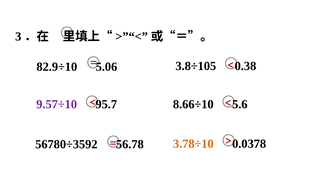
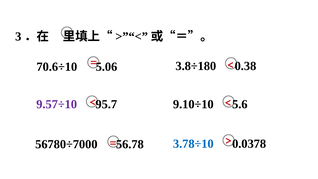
82.9÷10: 82.9÷10 -> 70.6÷10
3.8÷105: 3.8÷105 -> 3.8÷180
8.66÷10: 8.66÷10 -> 9.10÷10
3.78÷10 colour: orange -> blue
56780÷3592: 56780÷3592 -> 56780÷7000
